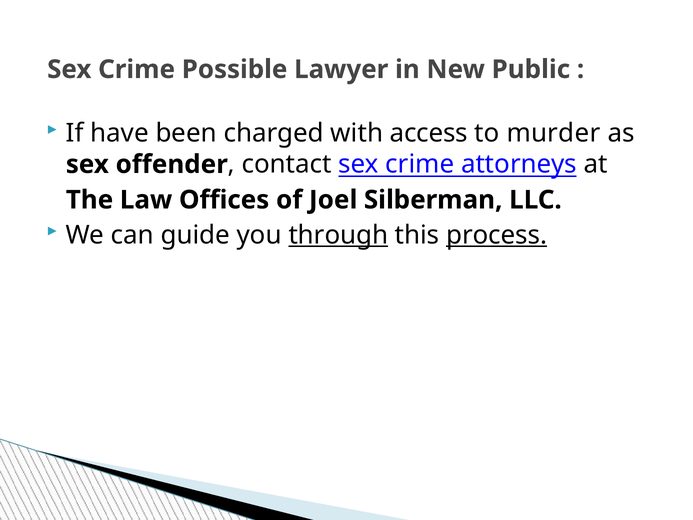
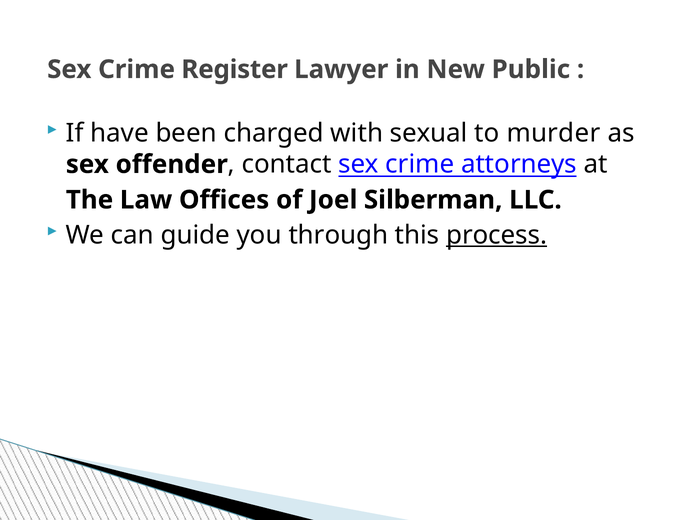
Possible: Possible -> Register
access: access -> sexual
through underline: present -> none
